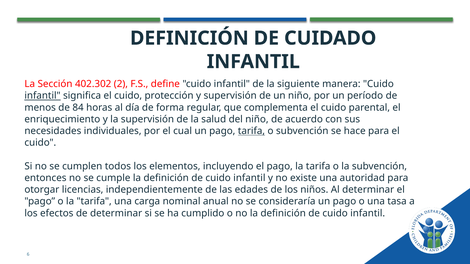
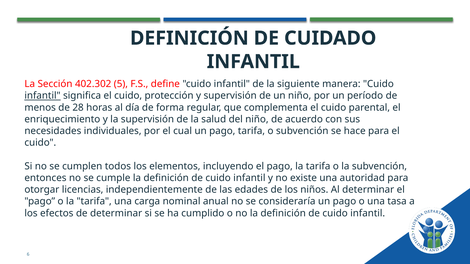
2: 2 -> 5
84: 84 -> 28
tarifa at (251, 131) underline: present -> none
